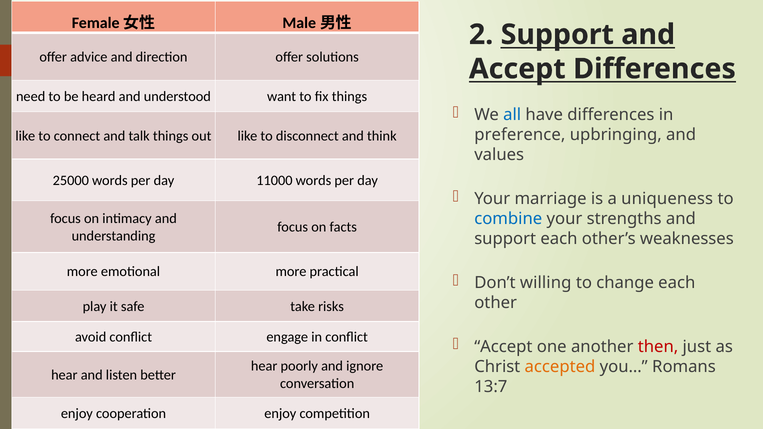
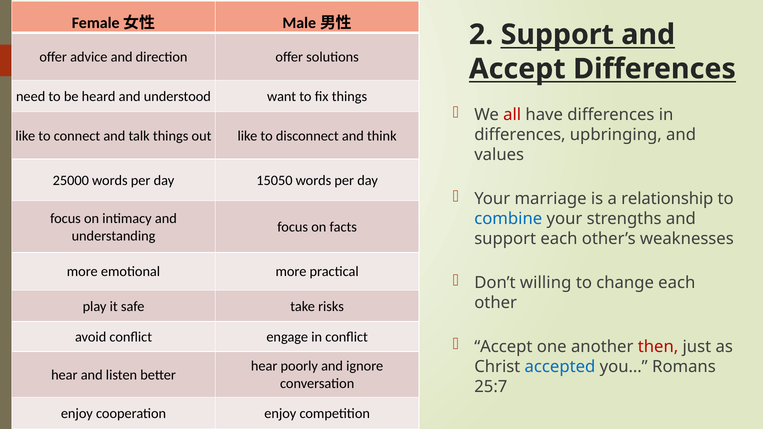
all colour: blue -> red
preference at (520, 135): preference -> differences
11000: 11000 -> 15050
uniqueness: uniqueness -> relationship
accepted colour: orange -> blue
13:7: 13:7 -> 25:7
